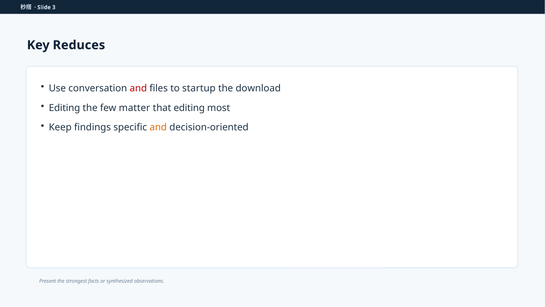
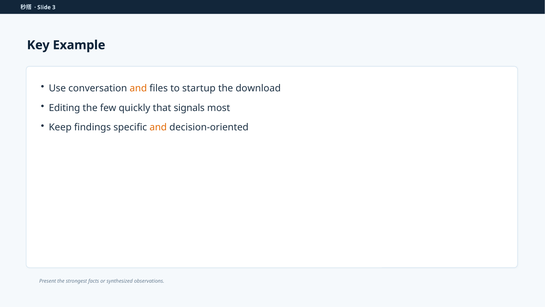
Reduces: Reduces -> Example
and at (138, 88) colour: red -> orange
matter: matter -> quickly
that editing: editing -> signals
